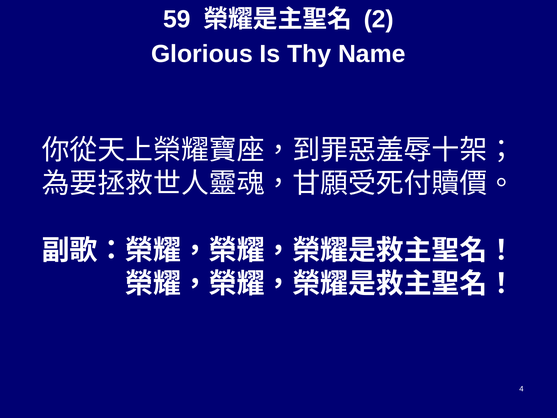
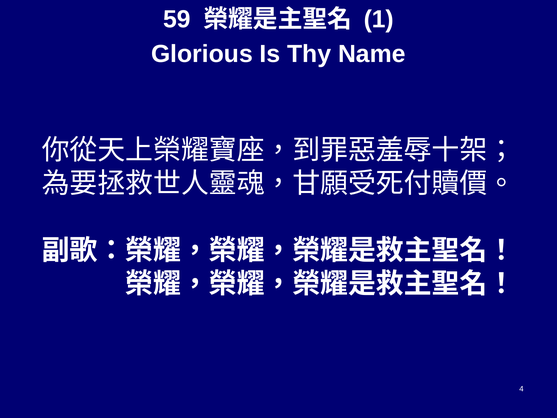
2: 2 -> 1
